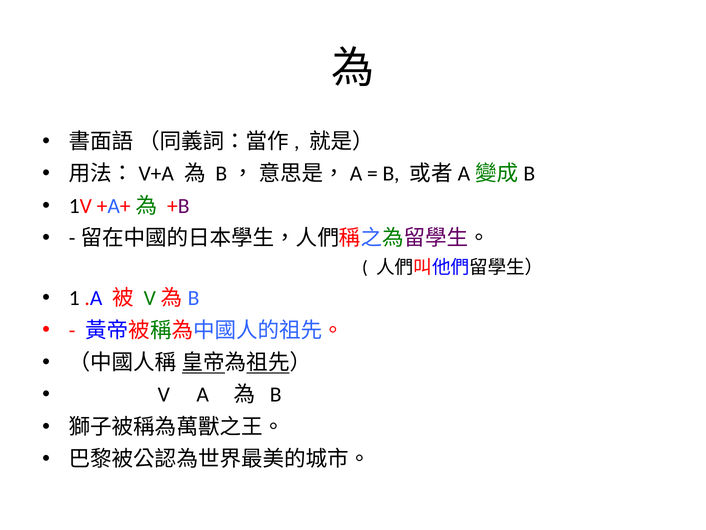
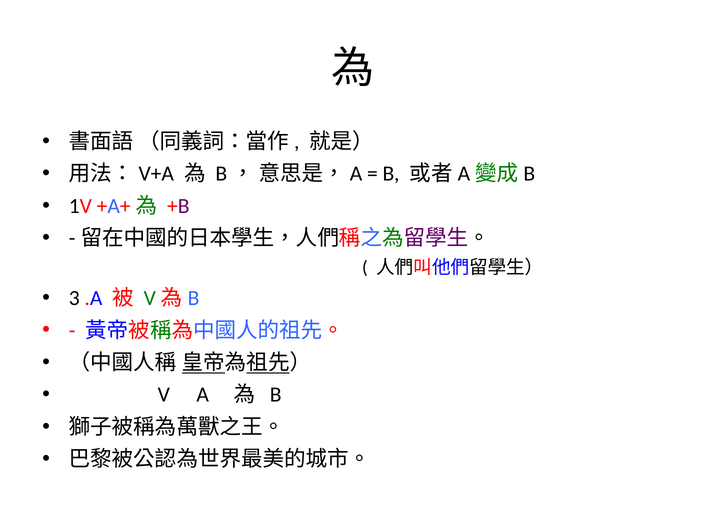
1: 1 -> 3
